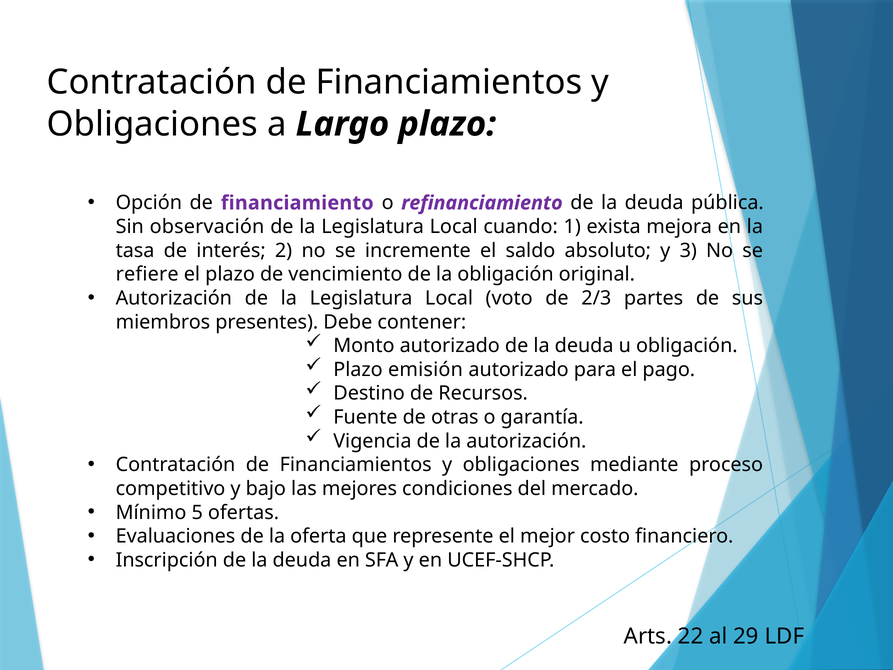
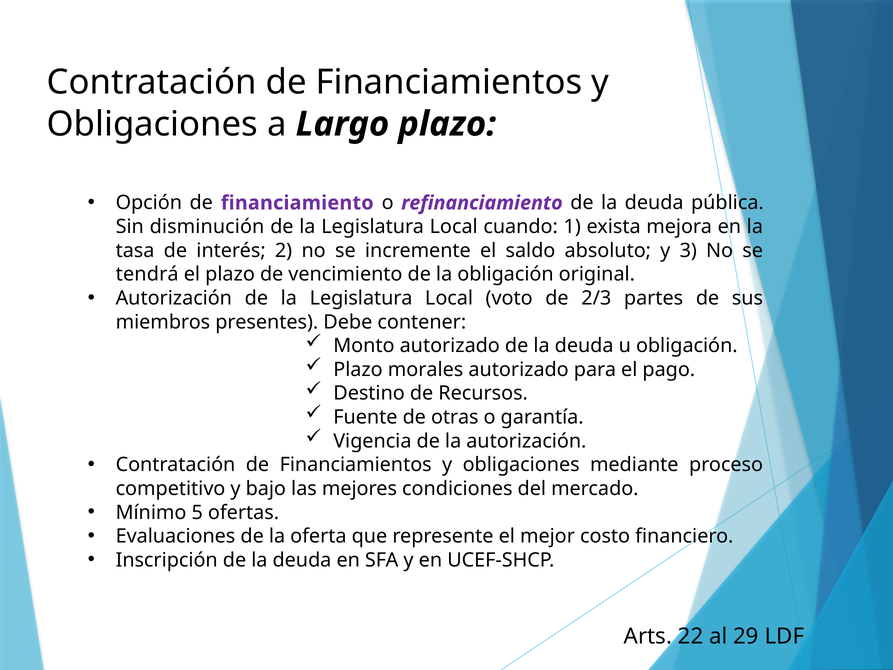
observación: observación -> disminución
refiere: refiere -> tendrá
emisión: emisión -> morales
